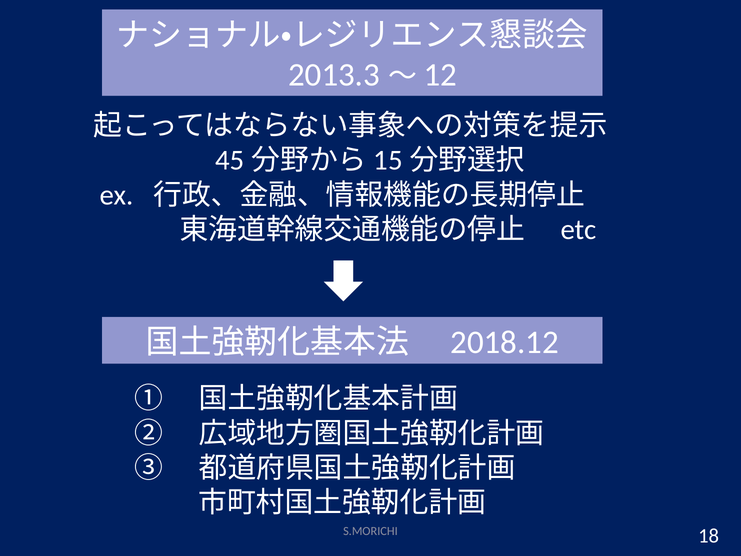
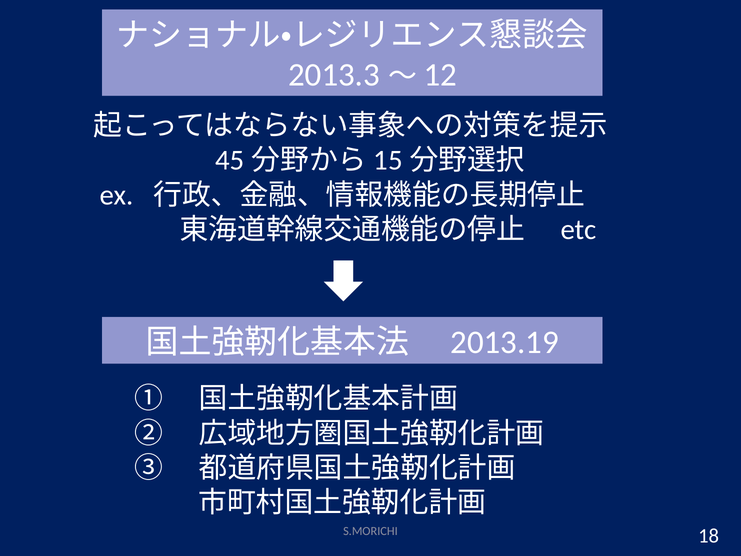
2018.12: 2018.12 -> 2013.19
